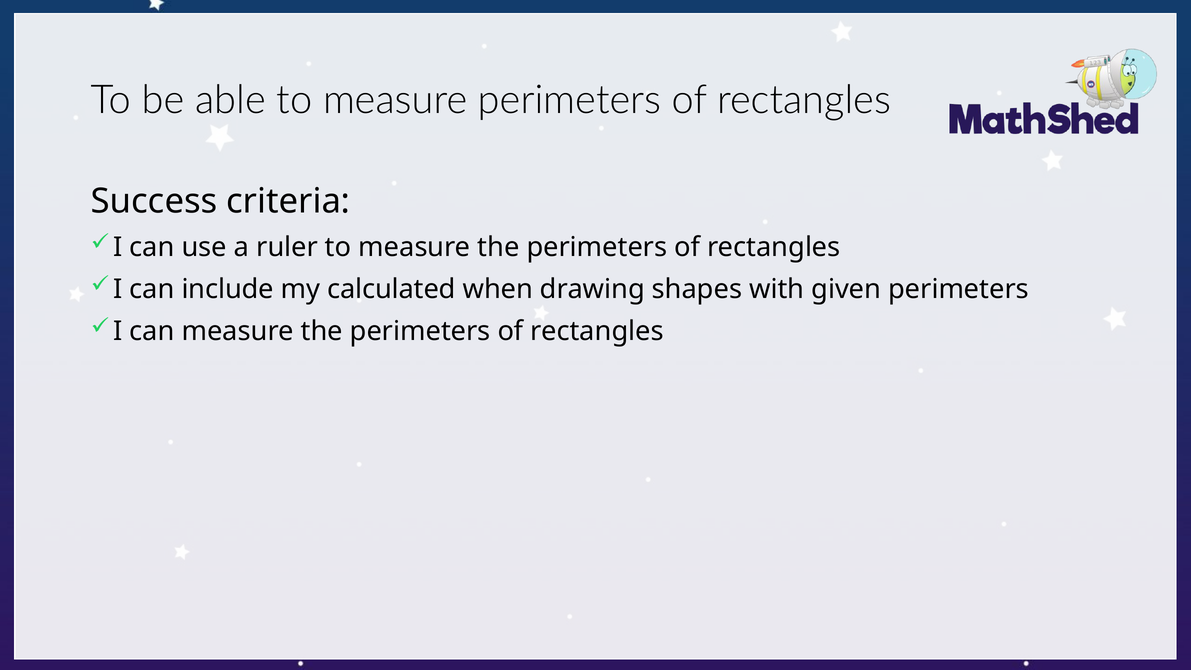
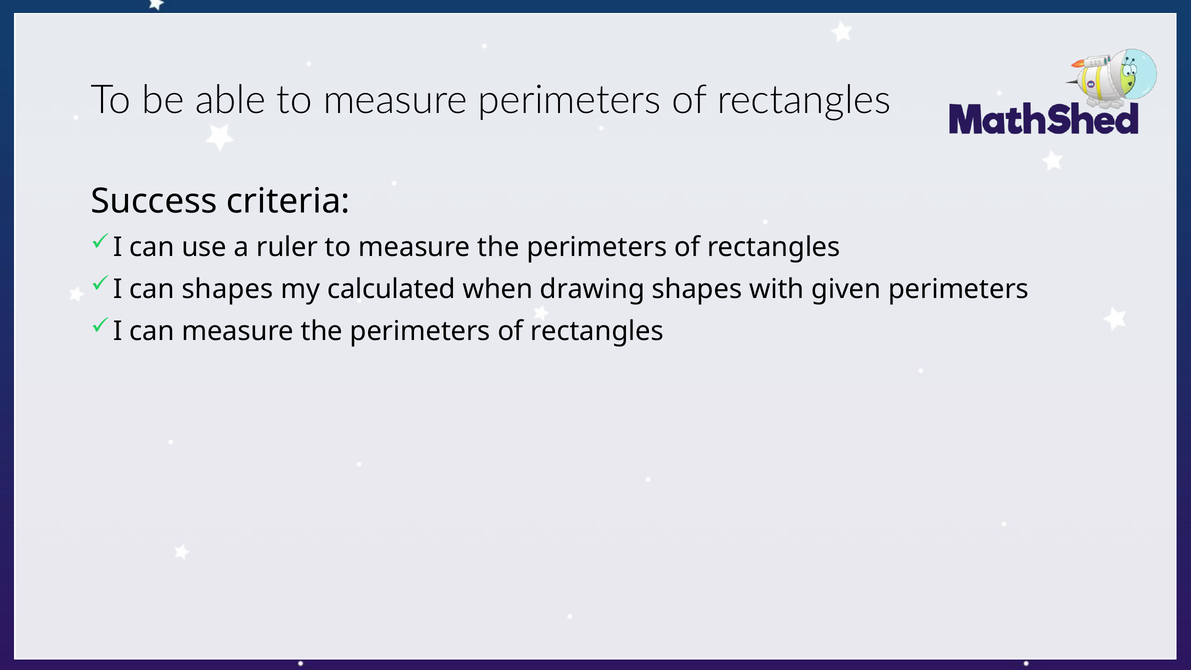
can include: include -> shapes
